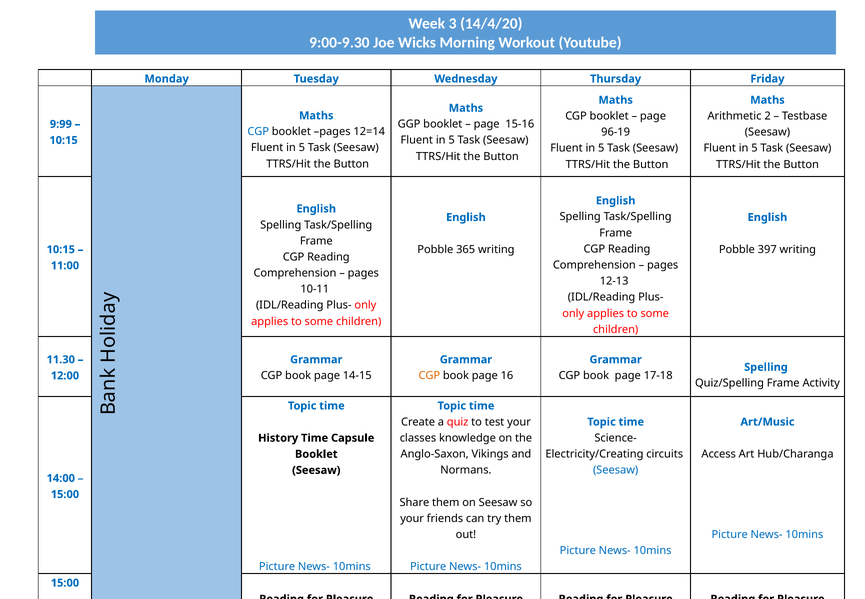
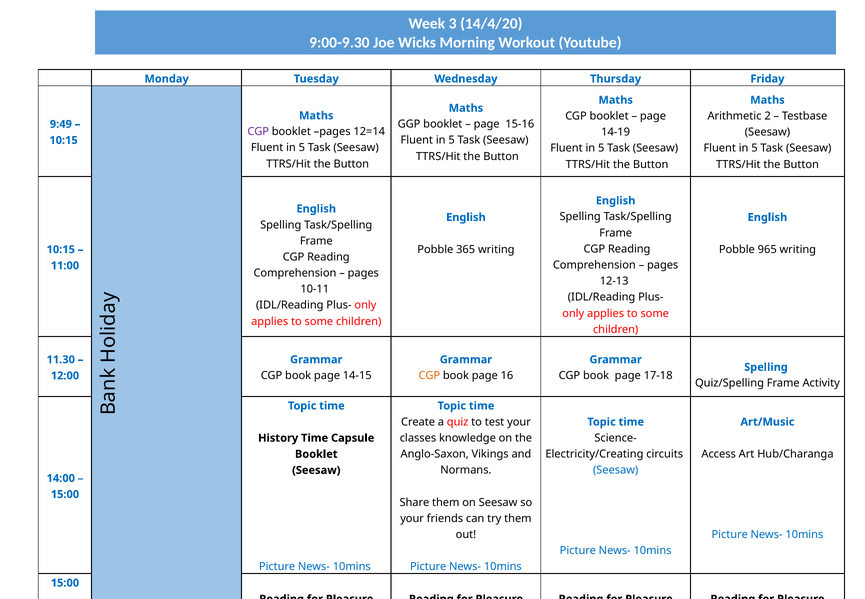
9:99: 9:99 -> 9:49
CGP at (258, 132) colour: blue -> purple
96-19: 96-19 -> 14-19
397: 397 -> 965
